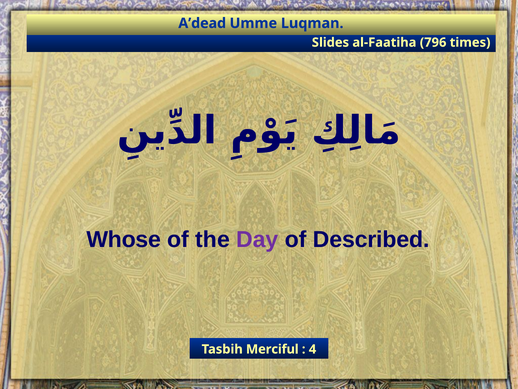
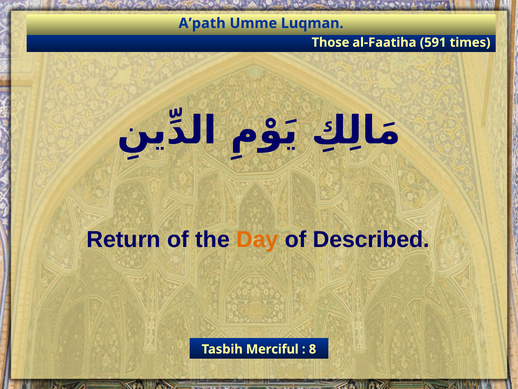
A’dead: A’dead -> A’path
Slides: Slides -> Those
796: 796 -> 591
Whose: Whose -> Return
Day colour: purple -> orange
4: 4 -> 8
